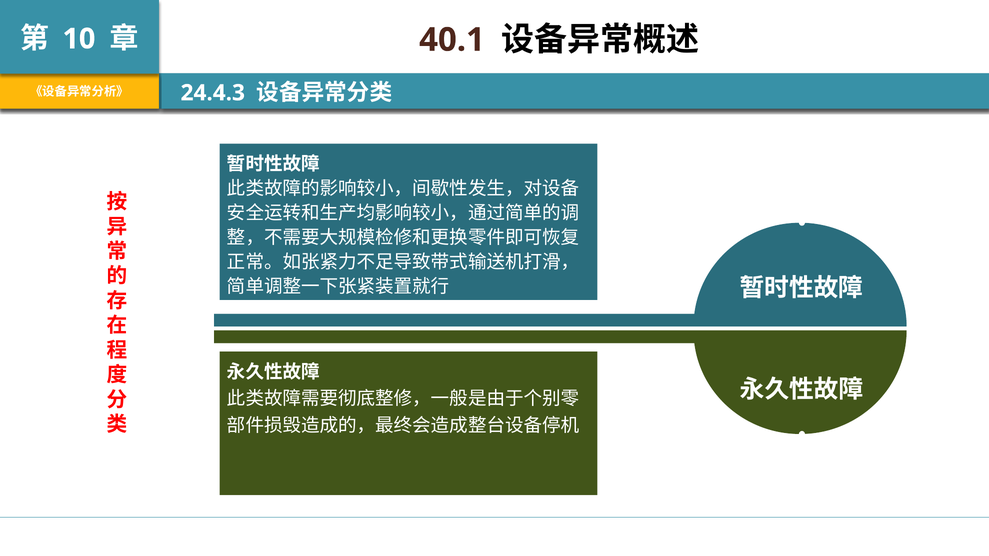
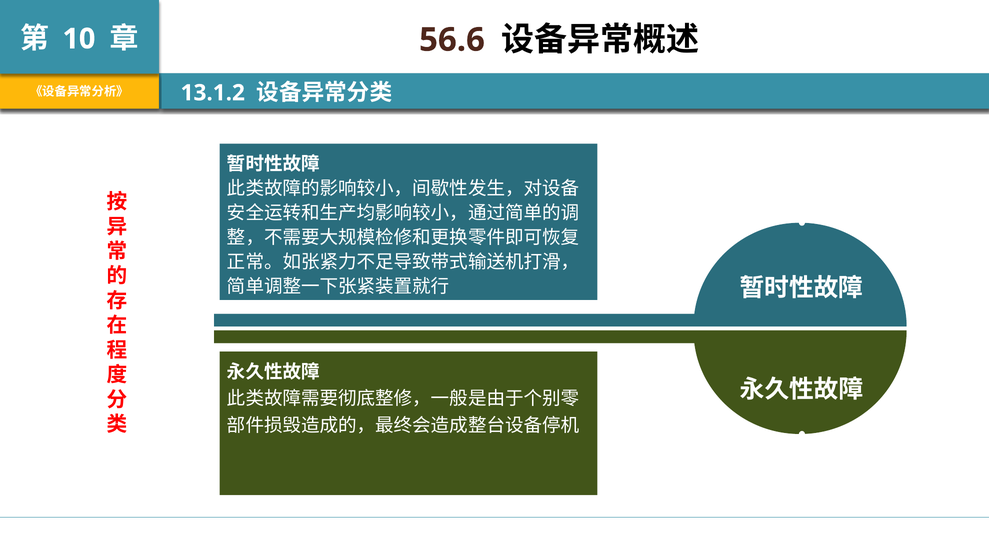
40.1: 40.1 -> 56.6
24.4.3: 24.4.3 -> 13.1.2
